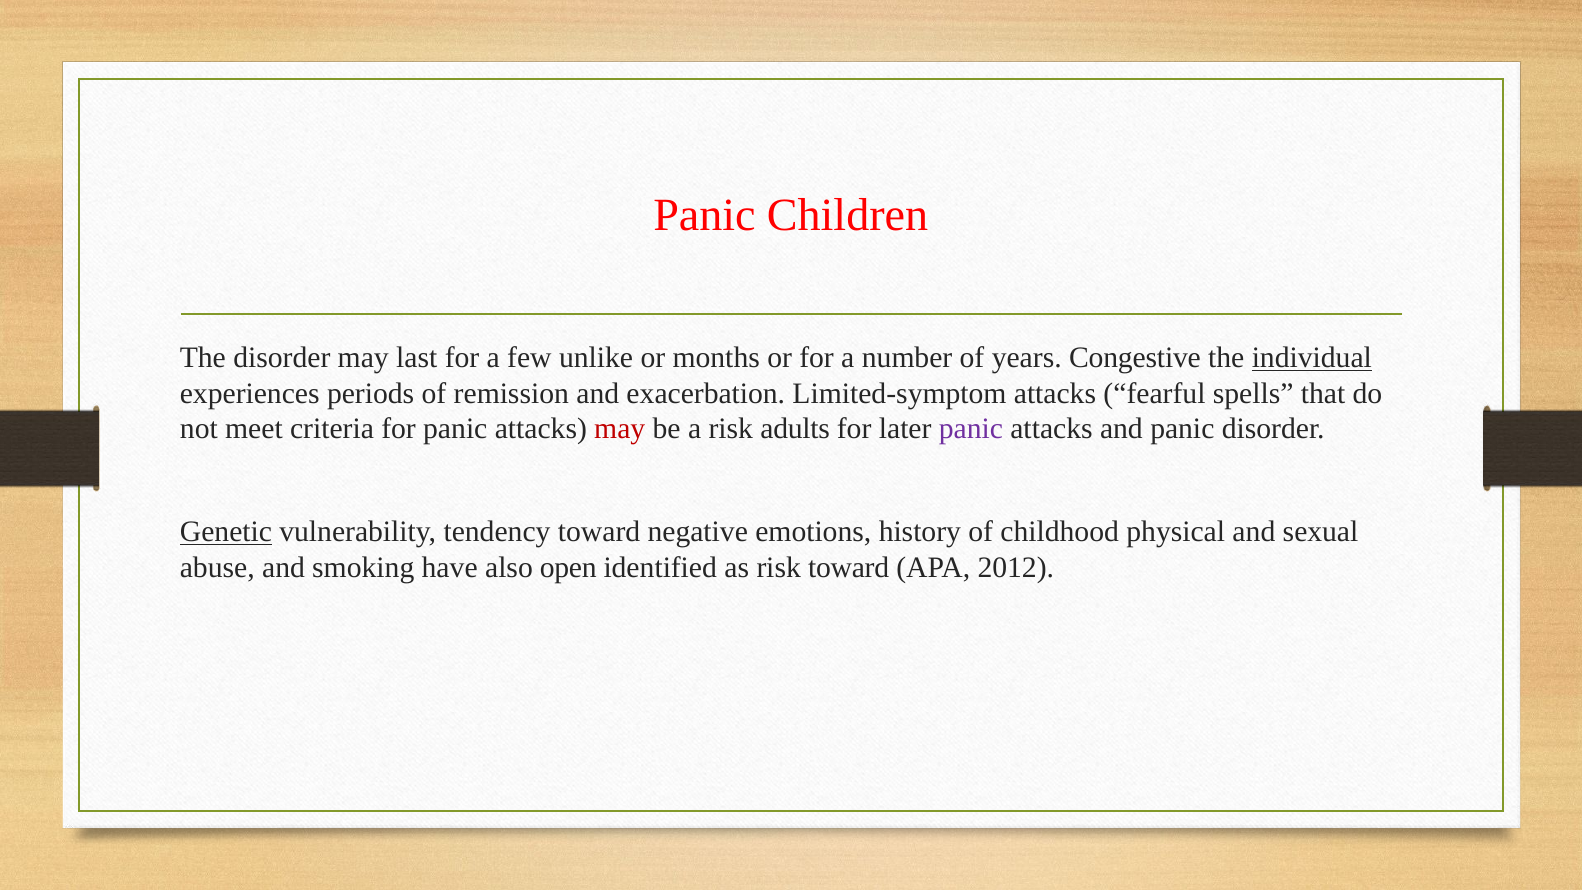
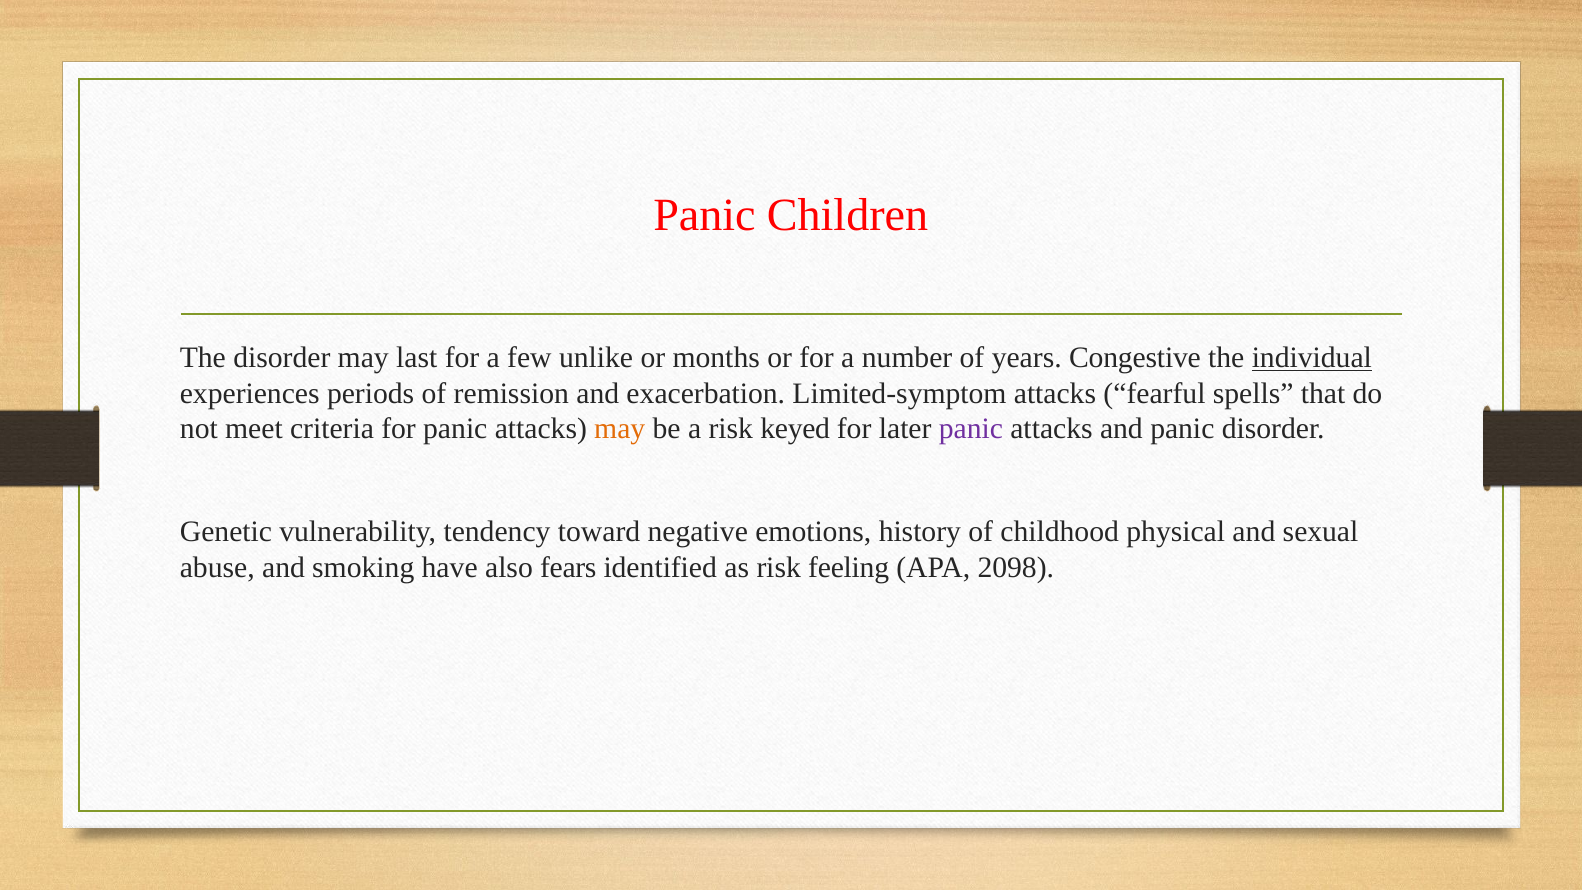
may at (620, 429) colour: red -> orange
adults: adults -> keyed
Genetic underline: present -> none
open: open -> fears
risk toward: toward -> feeling
2012: 2012 -> 2098
